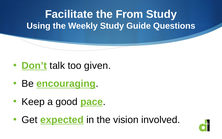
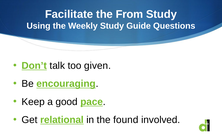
expected: expected -> relational
vision: vision -> found
